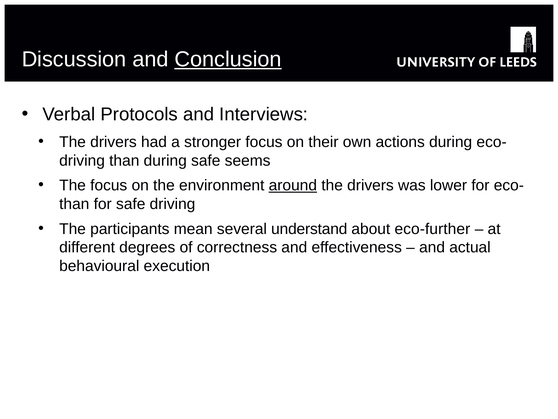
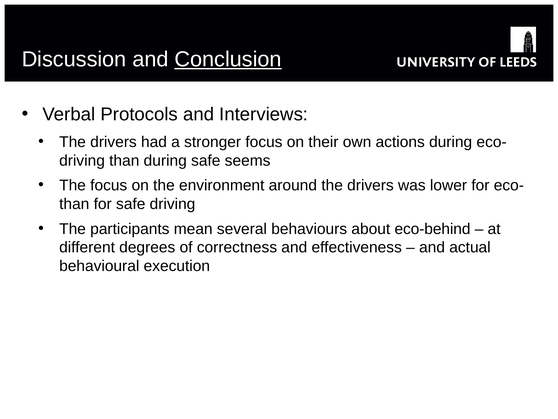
around underline: present -> none
understand: understand -> behaviours
eco-further: eco-further -> eco-behind
